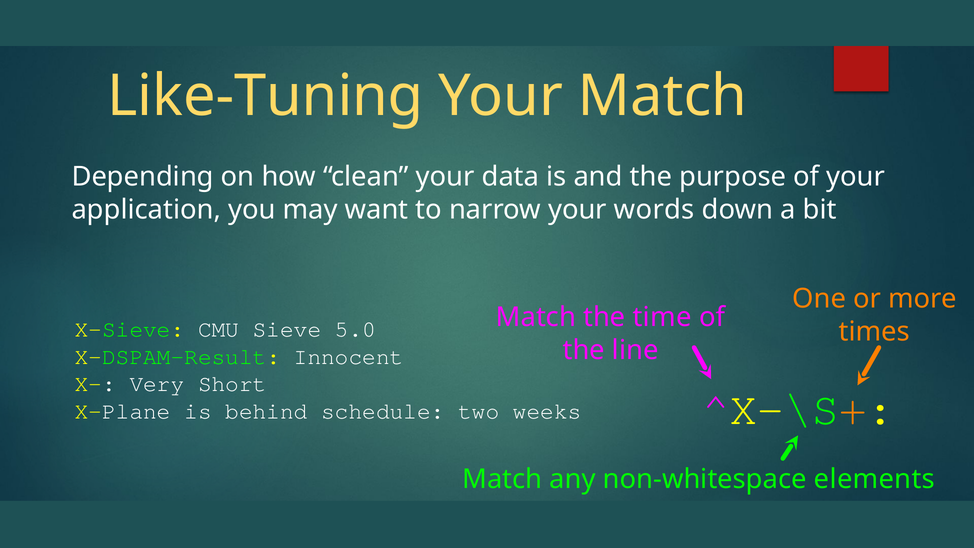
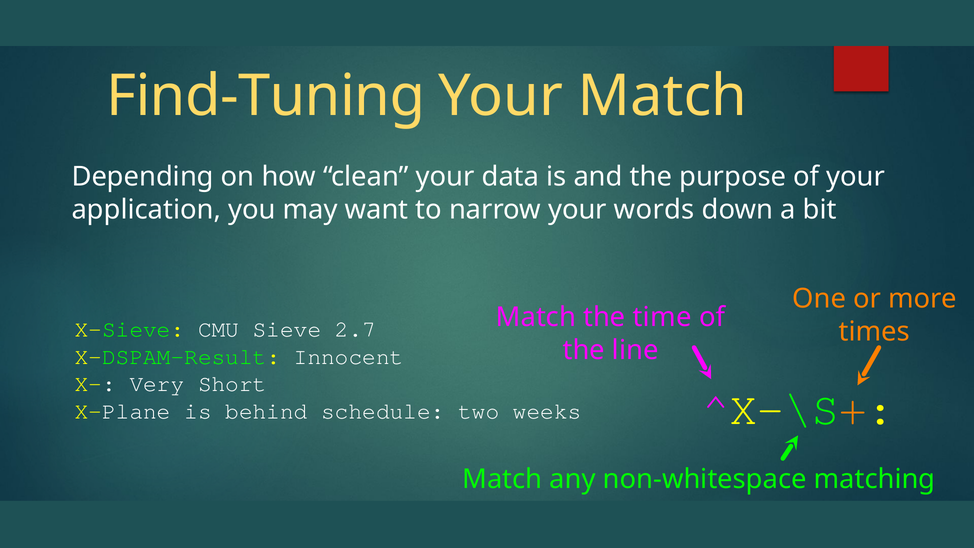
Like-Tuning: Like-Tuning -> Find-Tuning
5.0: 5.0 -> 2.7
elements: elements -> matching
